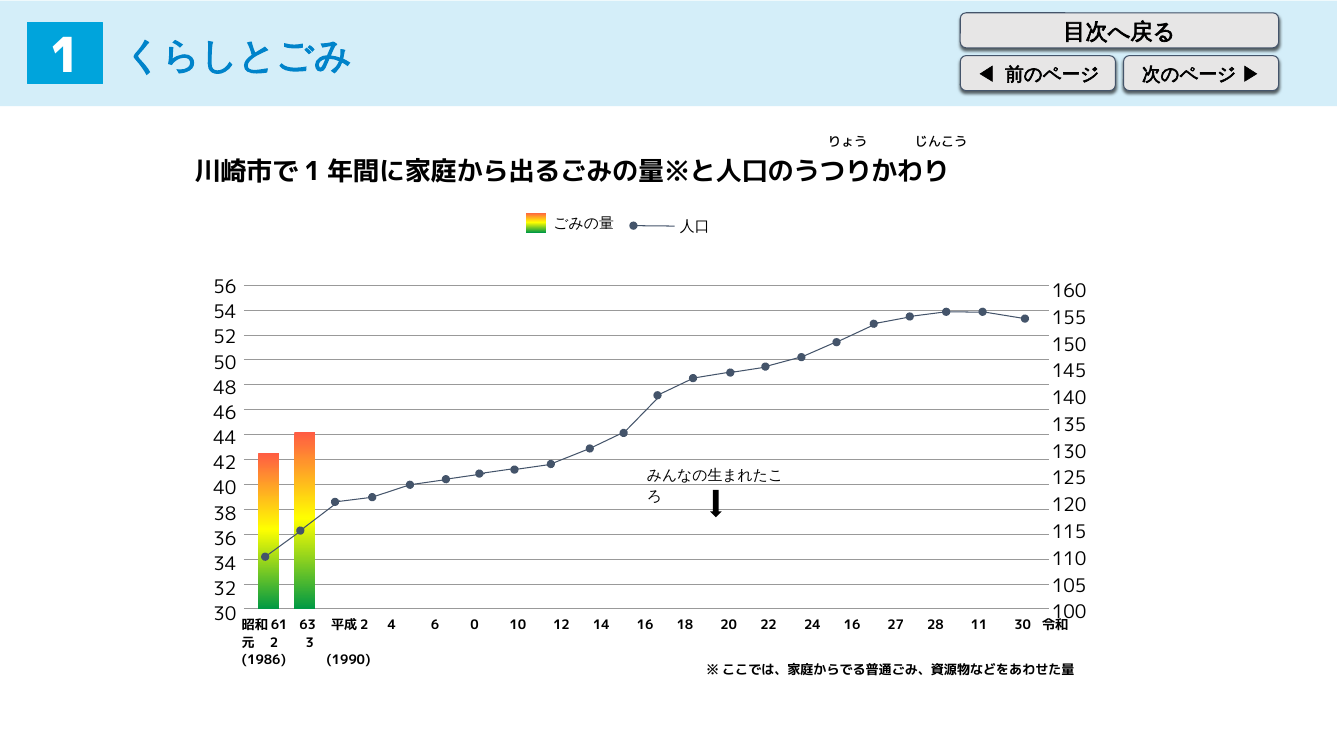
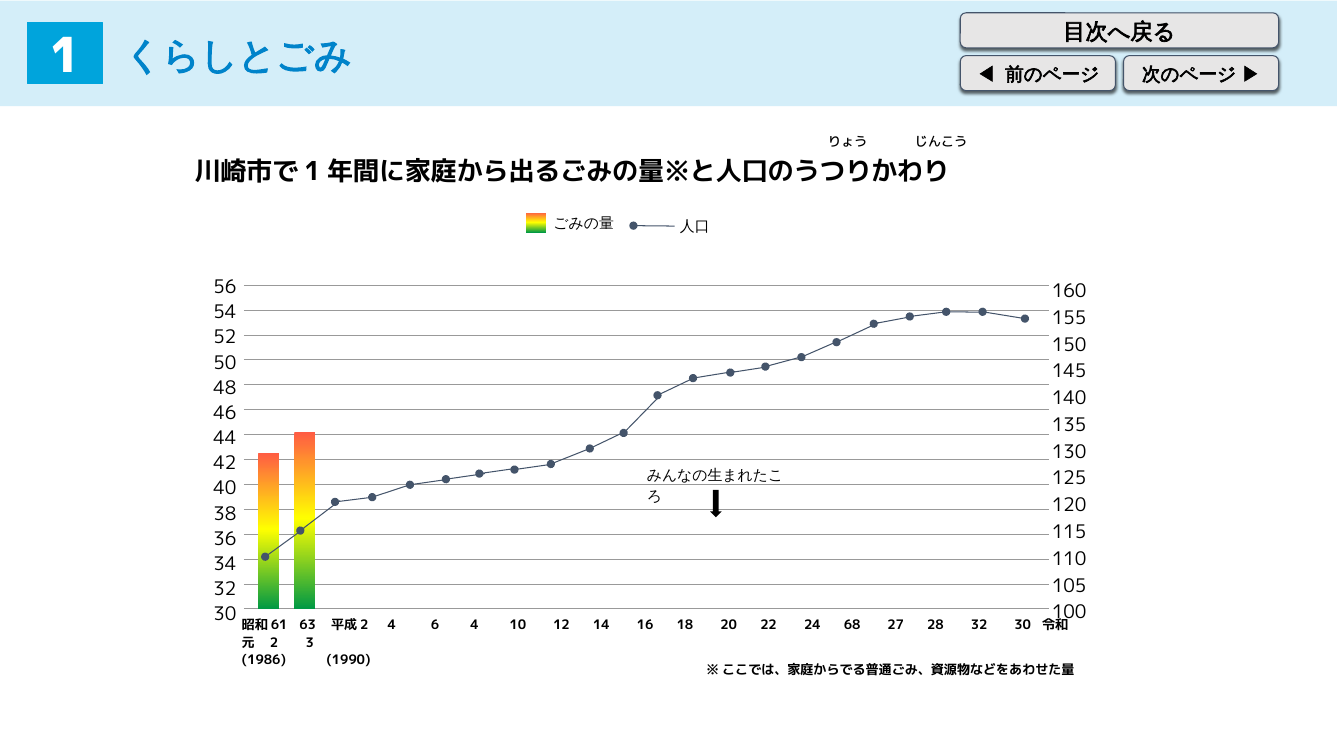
6 0: 0 -> 4
24 16: 16 -> 68
28 11: 11 -> 32
